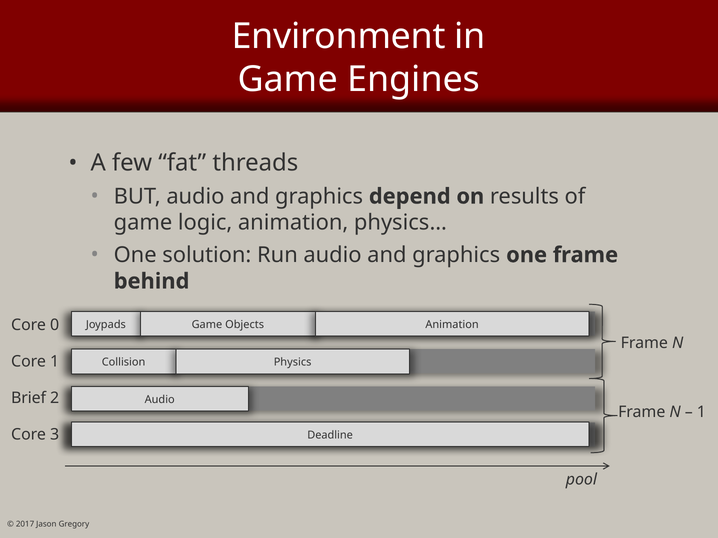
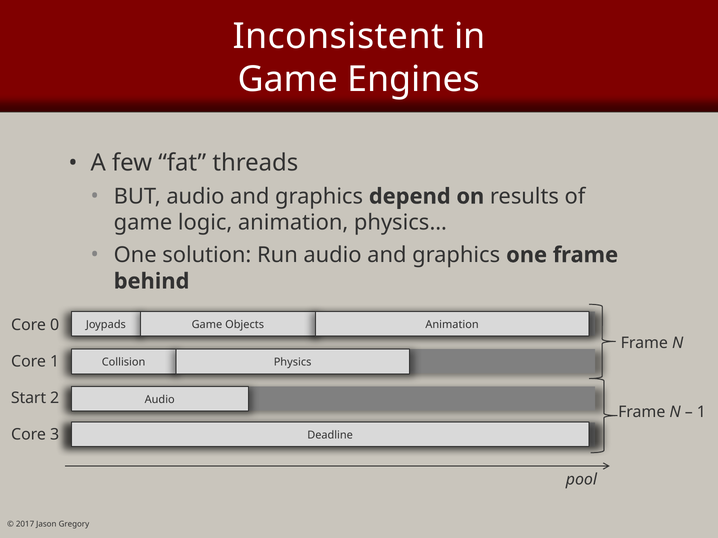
Environment: Environment -> Inconsistent
Brief: Brief -> Start
